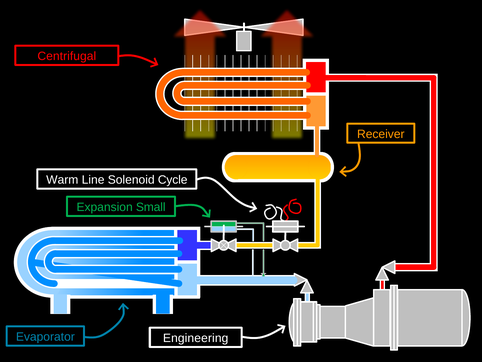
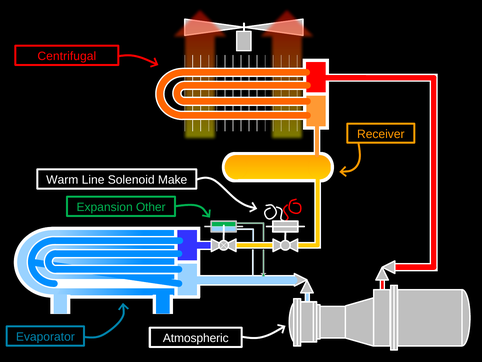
Cycle: Cycle -> Make
Small: Small -> Other
Engineering: Engineering -> Atmospheric
